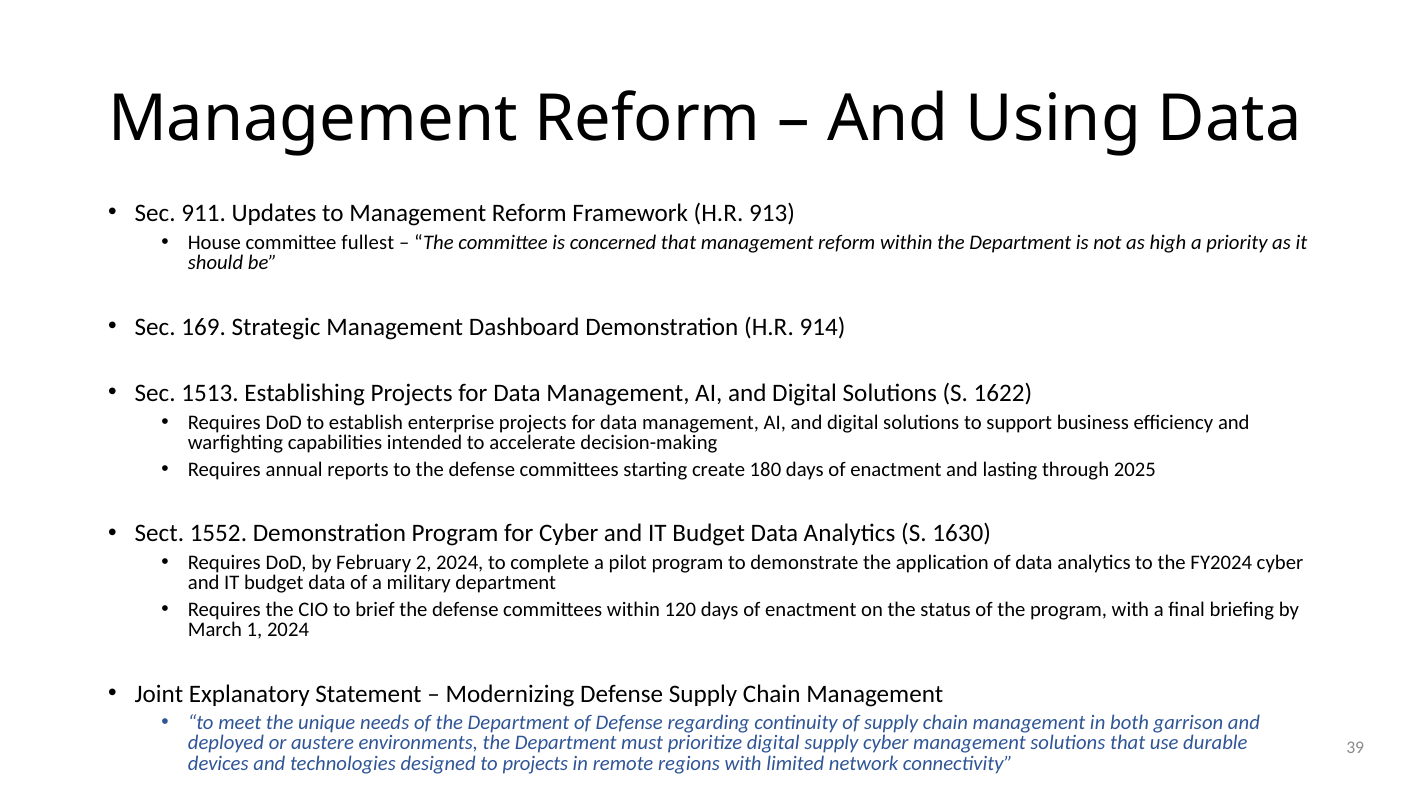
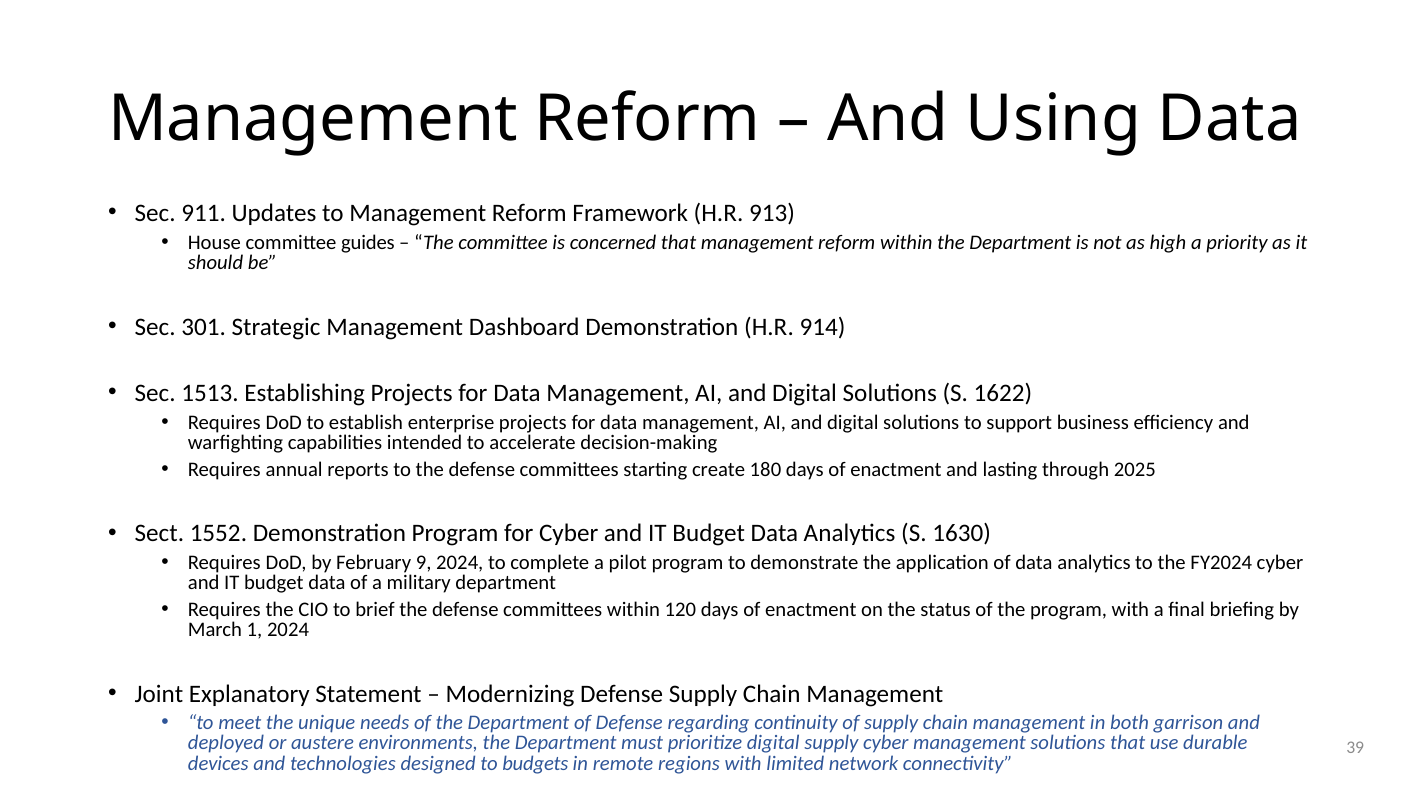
fullest: fullest -> guides
169: 169 -> 301
2: 2 -> 9
to projects: projects -> budgets
